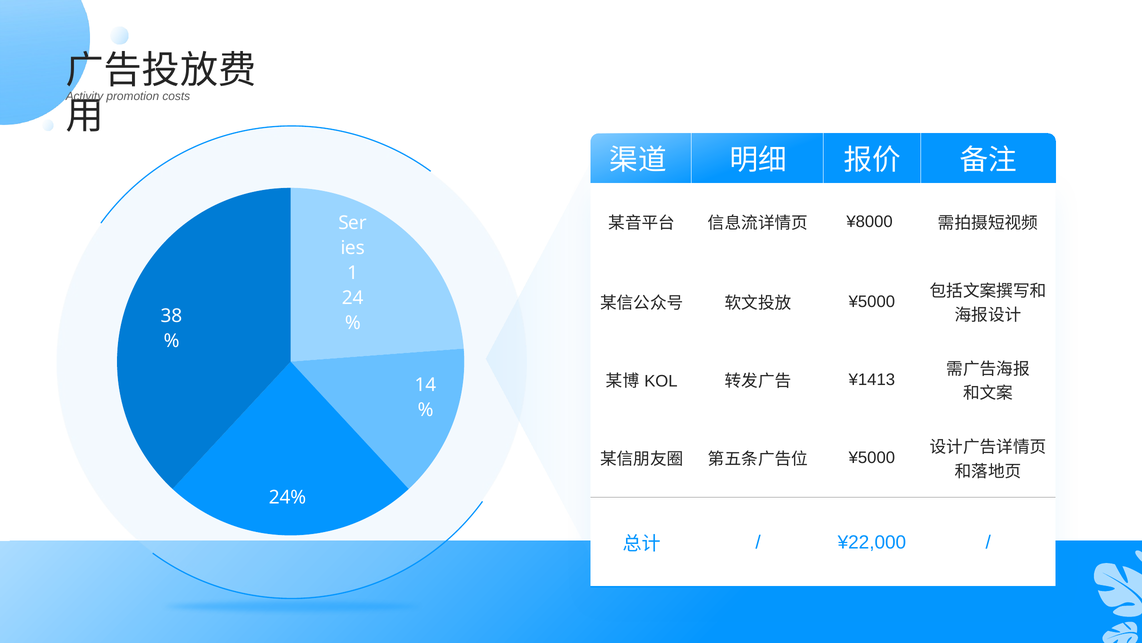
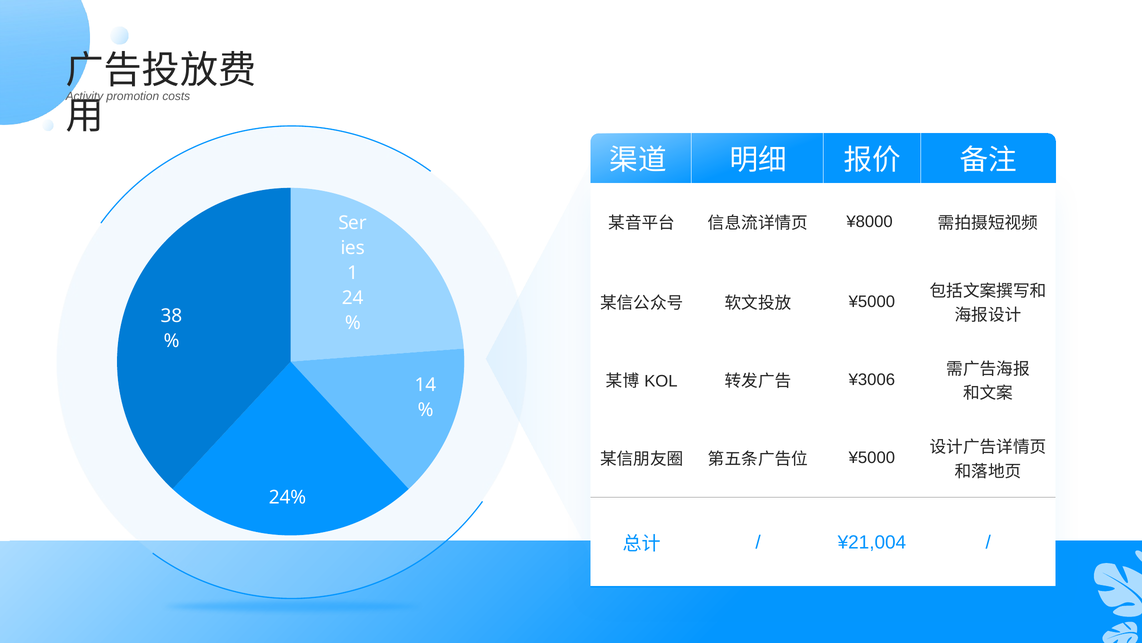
¥1413: ¥1413 -> ¥3006
¥22,000: ¥22,000 -> ¥21,004
